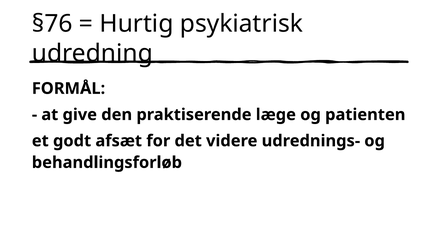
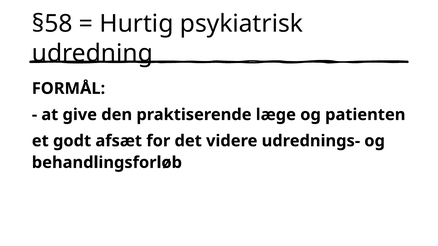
§76: §76 -> §58
